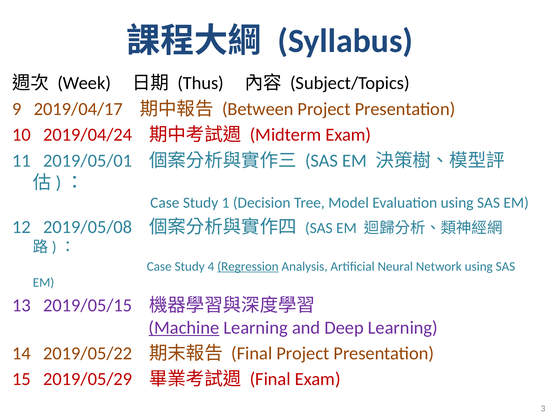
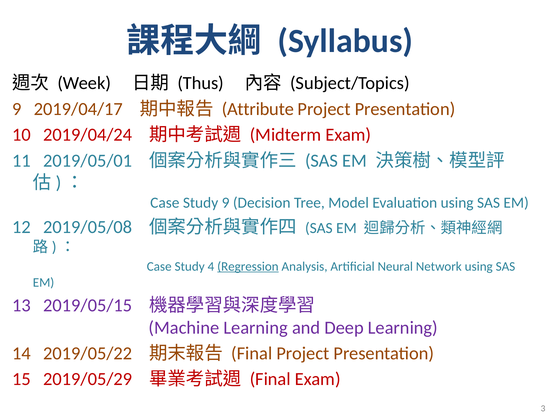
Between: Between -> Attribute
Study 1: 1 -> 9
Machine underline: present -> none
